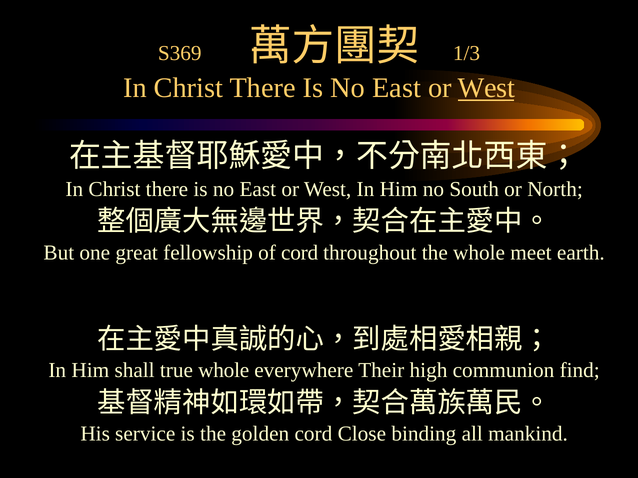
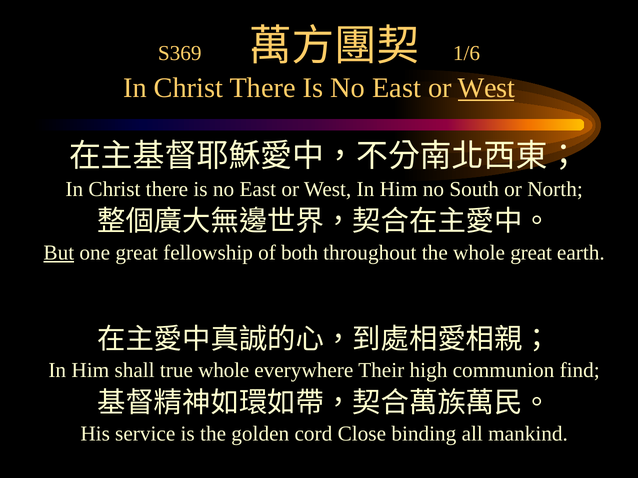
1/3: 1/3 -> 1/6
But underline: none -> present
of cord: cord -> both
whole meet: meet -> great
